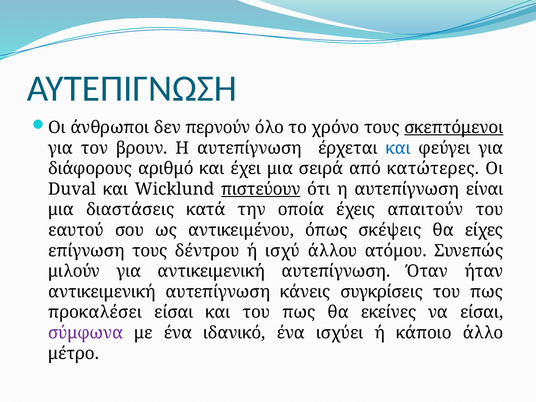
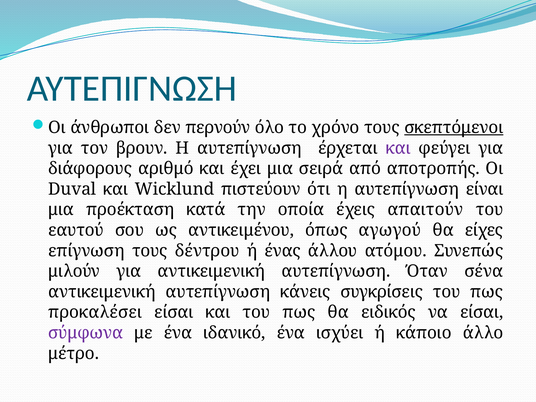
και at (398, 148) colour: blue -> purple
κατώτερες: κατώτερες -> αποτροπής
πιστεύουν underline: present -> none
διαστάσεις: διαστάσεις -> προέκταση
σκέψεις: σκέψεις -> αγωγού
ισχύ: ισχύ -> ένας
ήταν: ήταν -> σένα
εκείνες: εκείνες -> ειδικός
